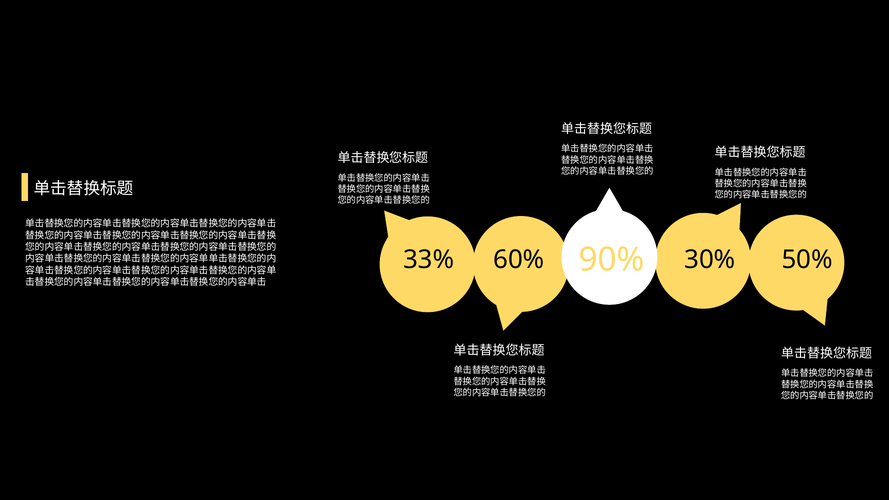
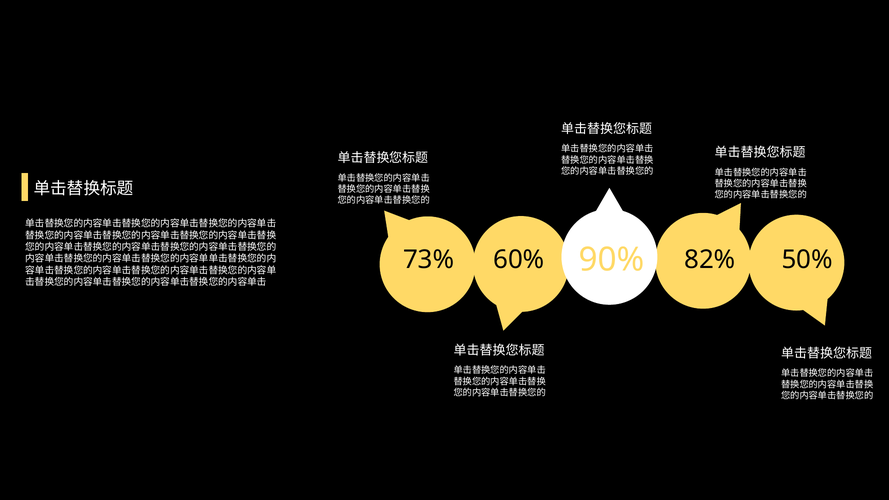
33%: 33% -> 73%
30%: 30% -> 82%
